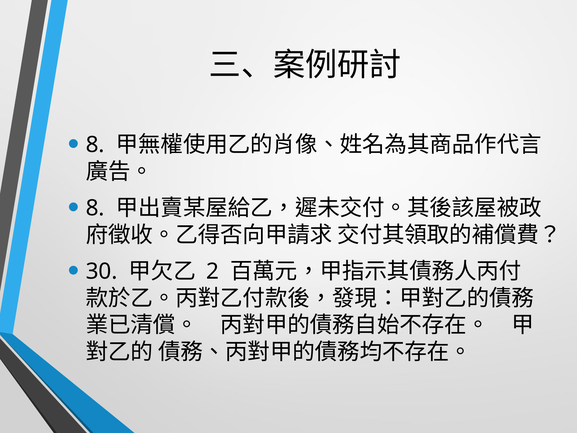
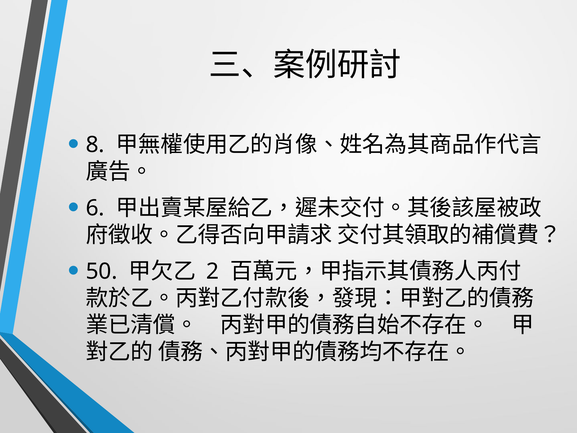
8 at (95, 208): 8 -> 6
30: 30 -> 50
